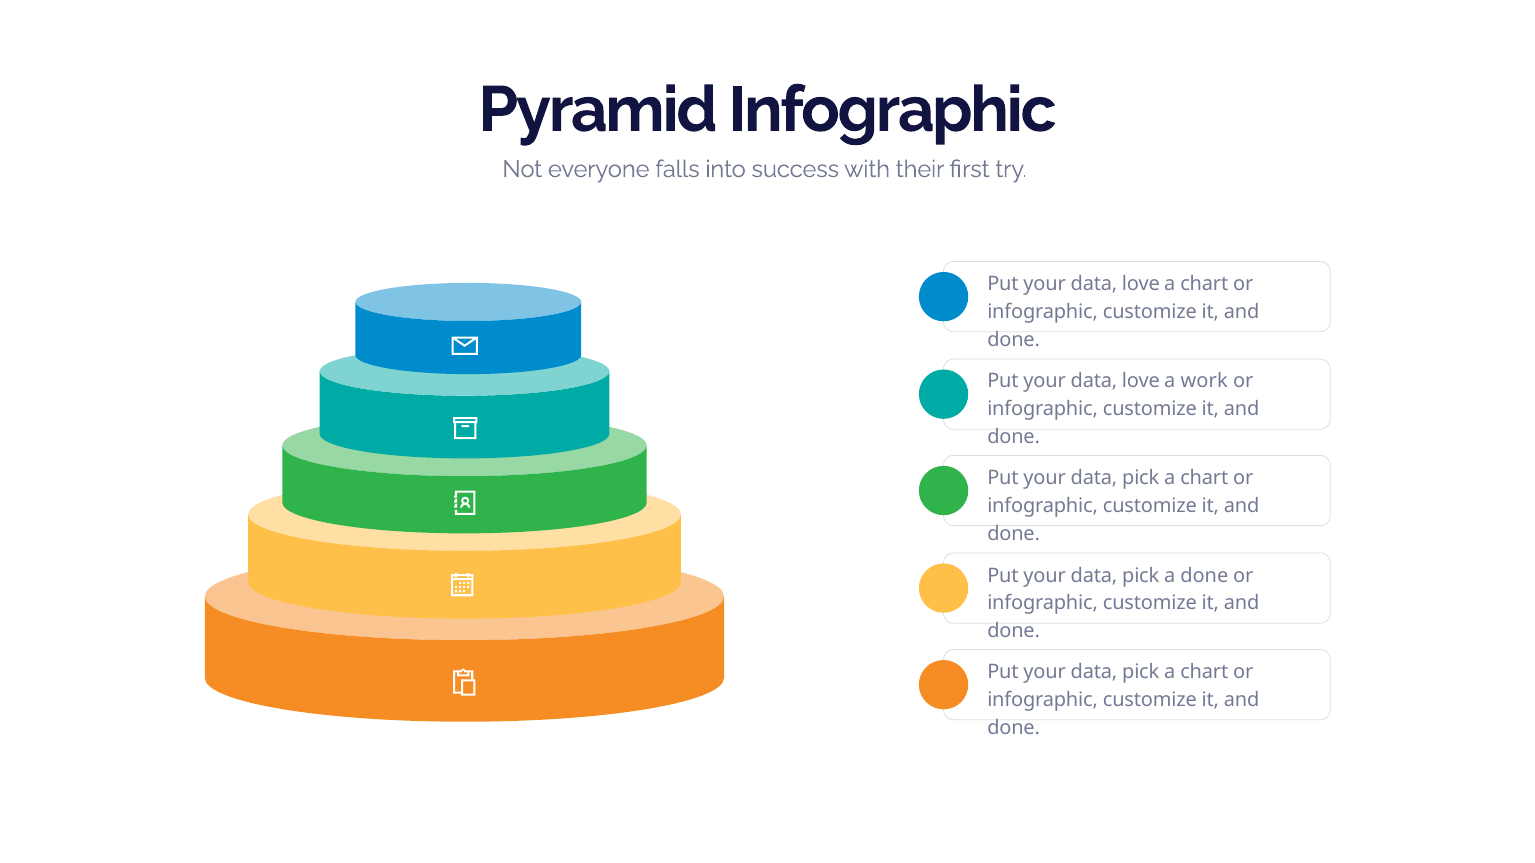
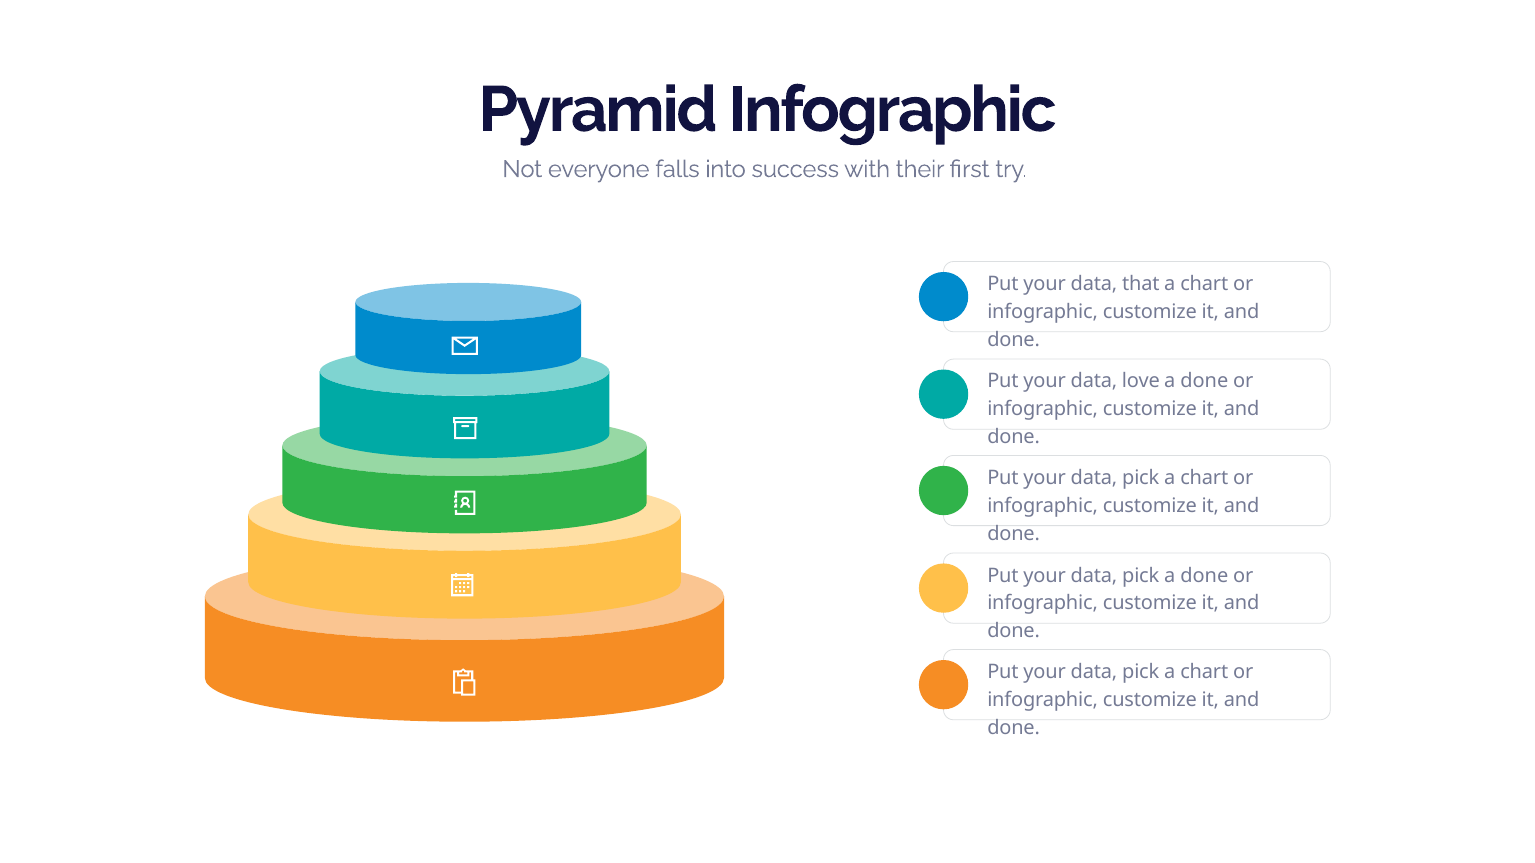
love at (1141, 284): love -> that
work at (1204, 382): work -> done
